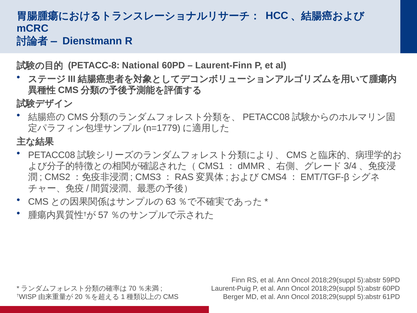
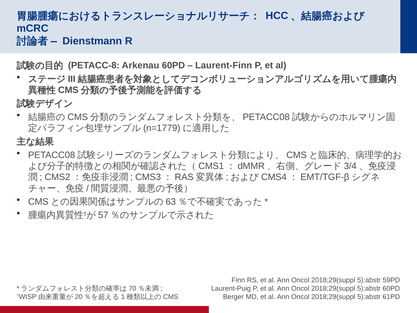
National: National -> Arkenau
